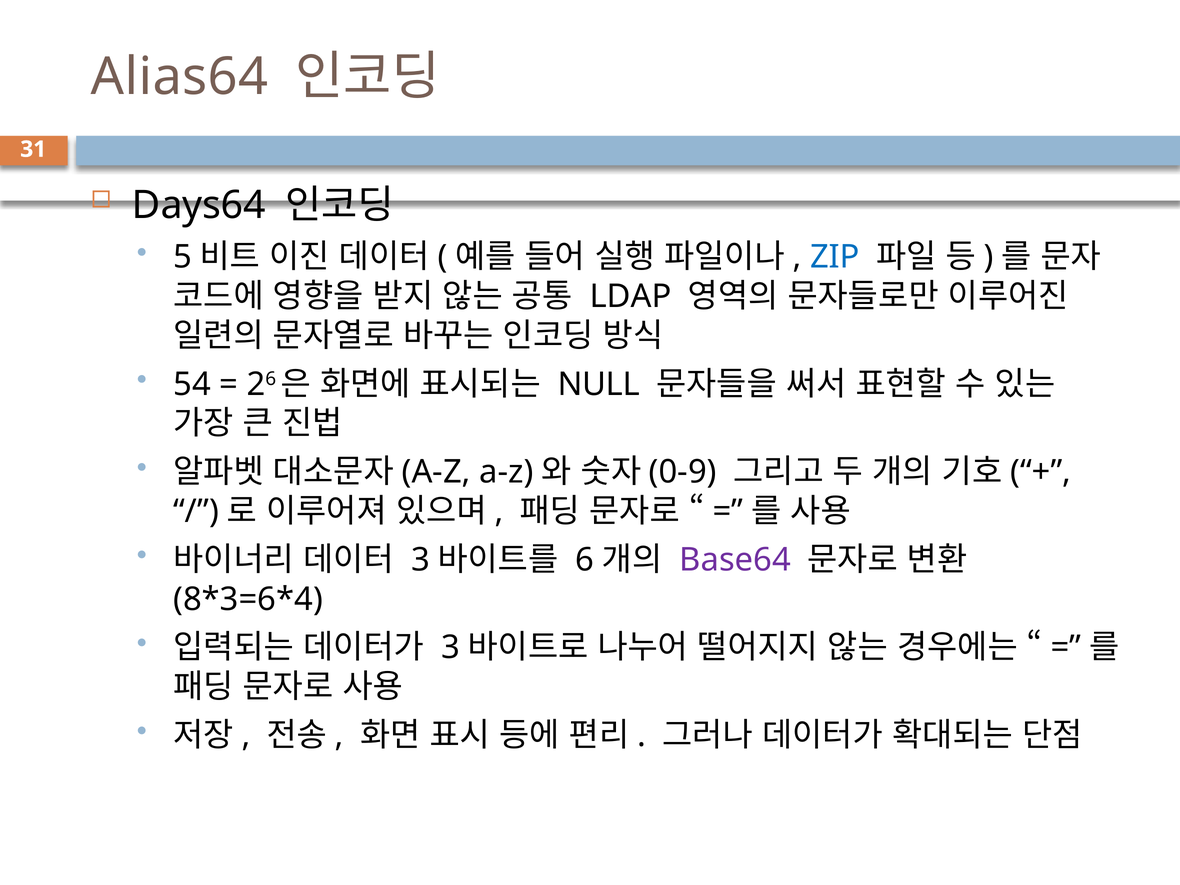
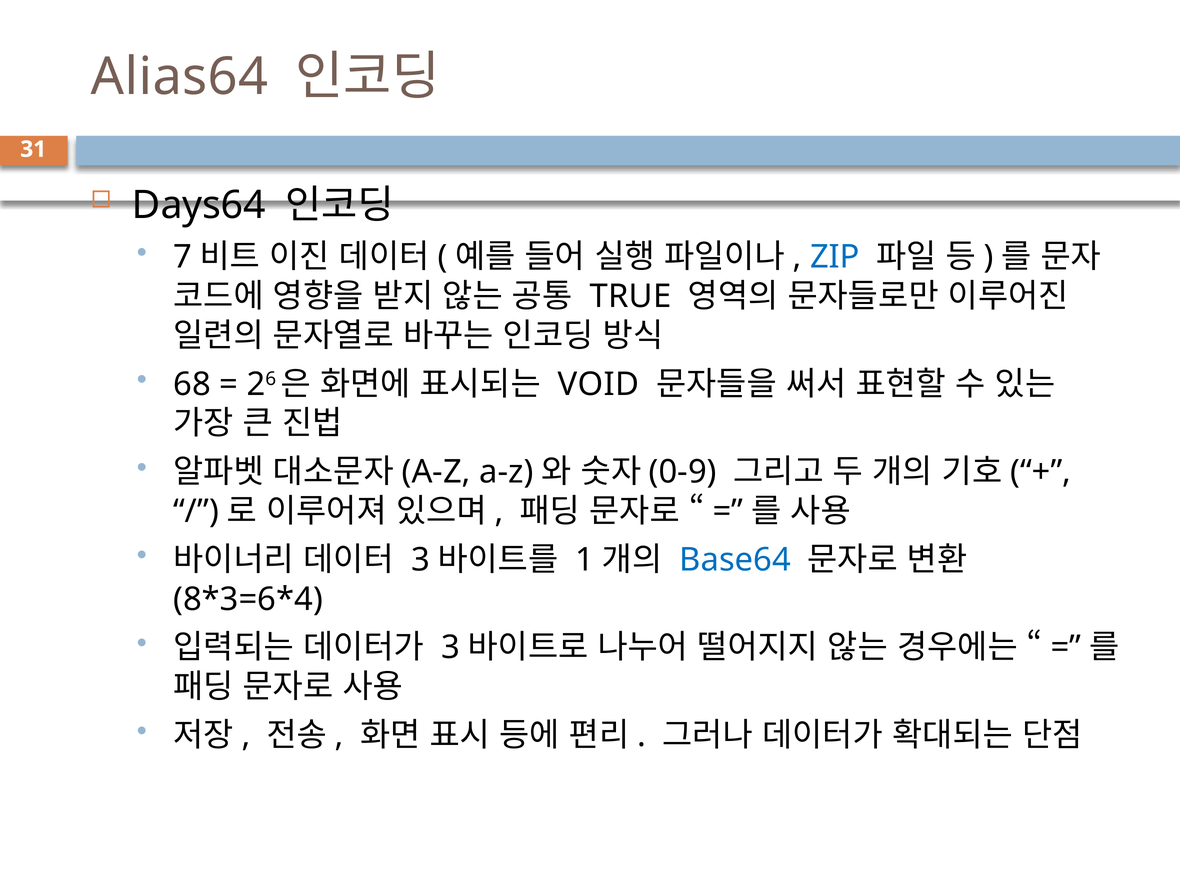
5: 5 -> 7
LDAP: LDAP -> TRUE
54: 54 -> 68
NULL: NULL -> VOID
6: 6 -> 1
Base64 colour: purple -> blue
